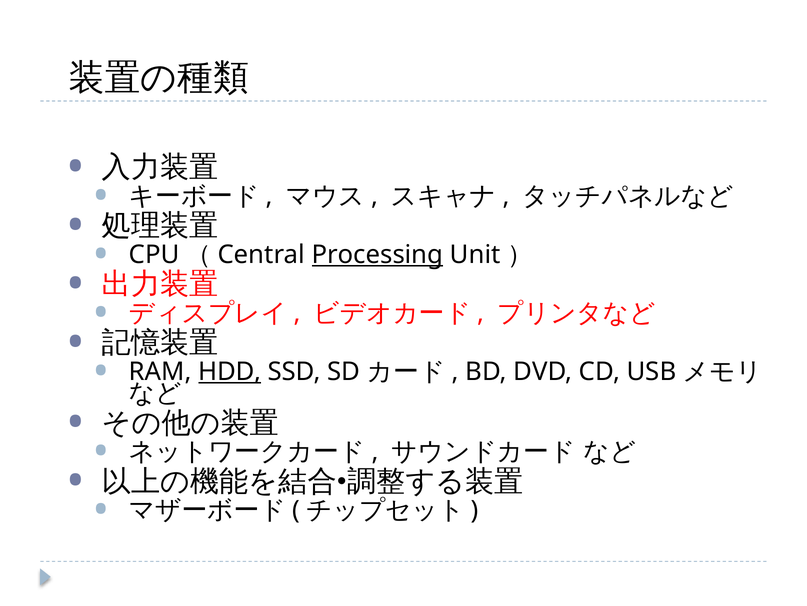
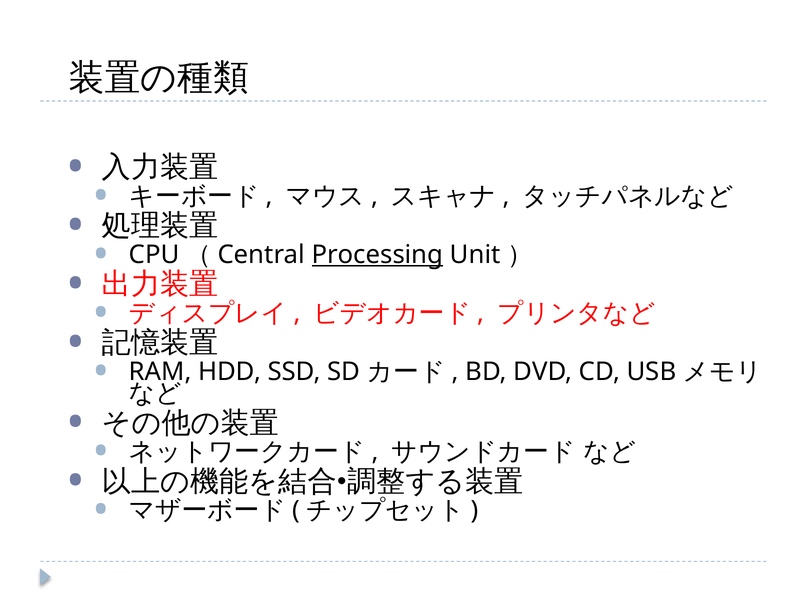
HDD underline: present -> none
